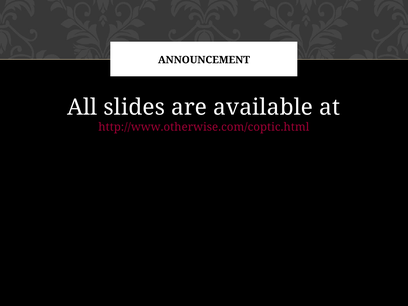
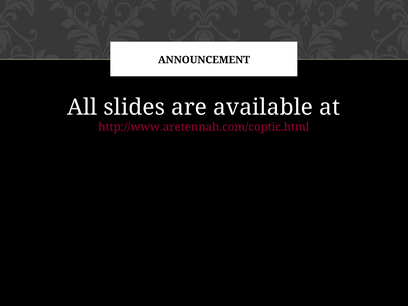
http://www.otherwise.com/coptic.html: http://www.otherwise.com/coptic.html -> http://www.aretennah.com/coptic.html
